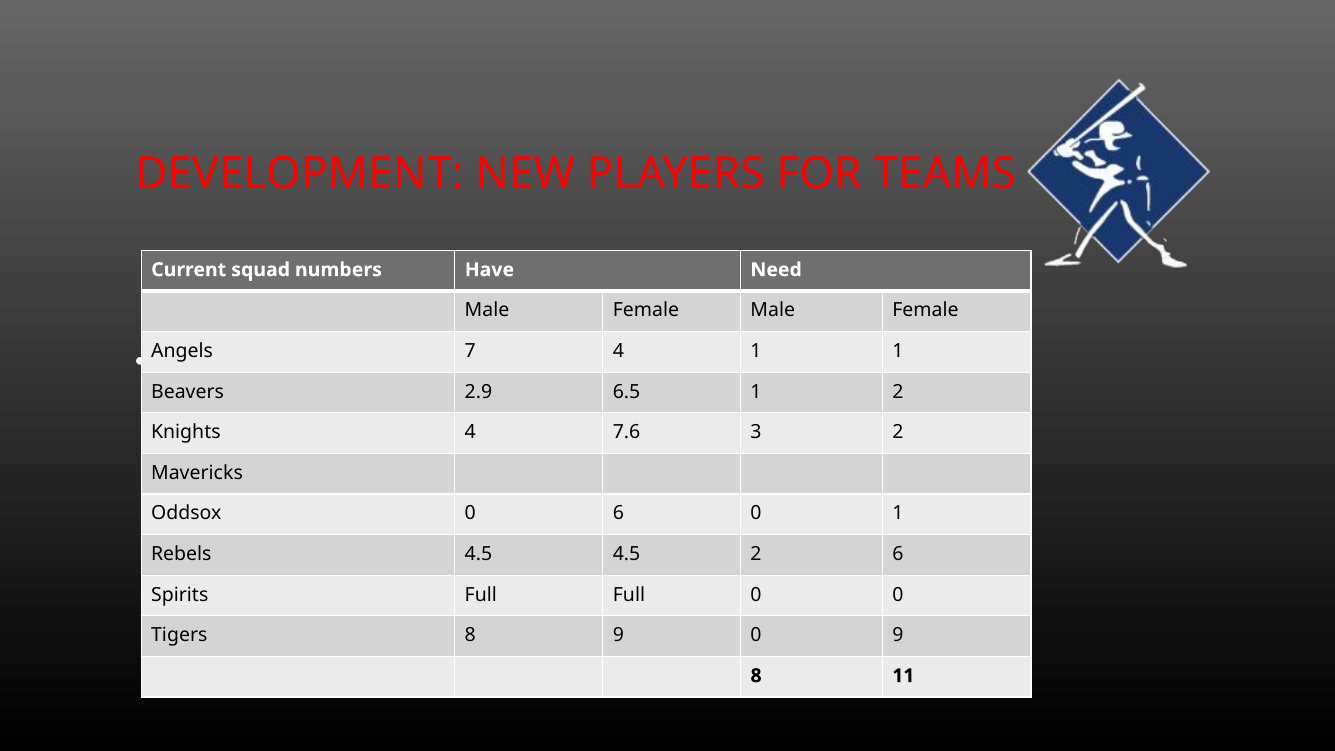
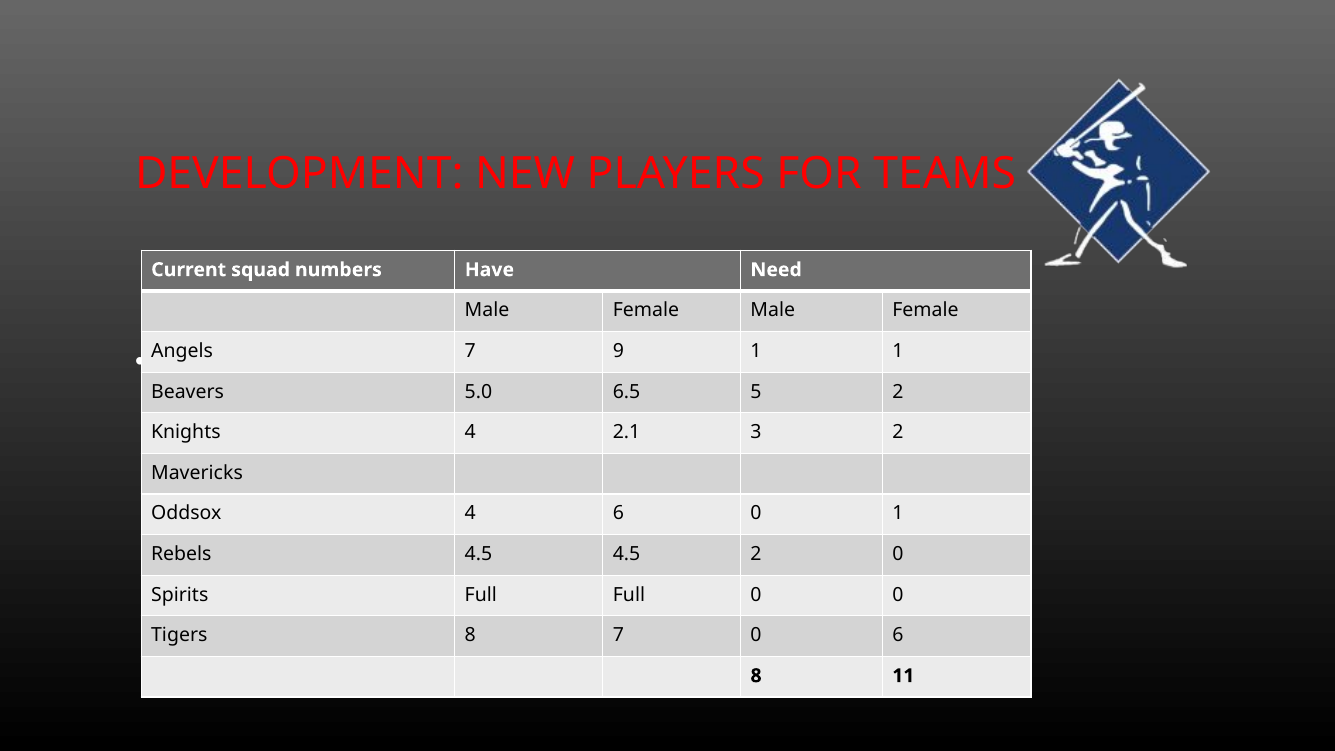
7 4: 4 -> 9
2.9: 2.9 -> 5.0
6.5 1: 1 -> 5
7.6: 7.6 -> 2.1
Oddsox 0: 0 -> 4
2 6: 6 -> 0
8 9: 9 -> 7
0 9: 9 -> 6
